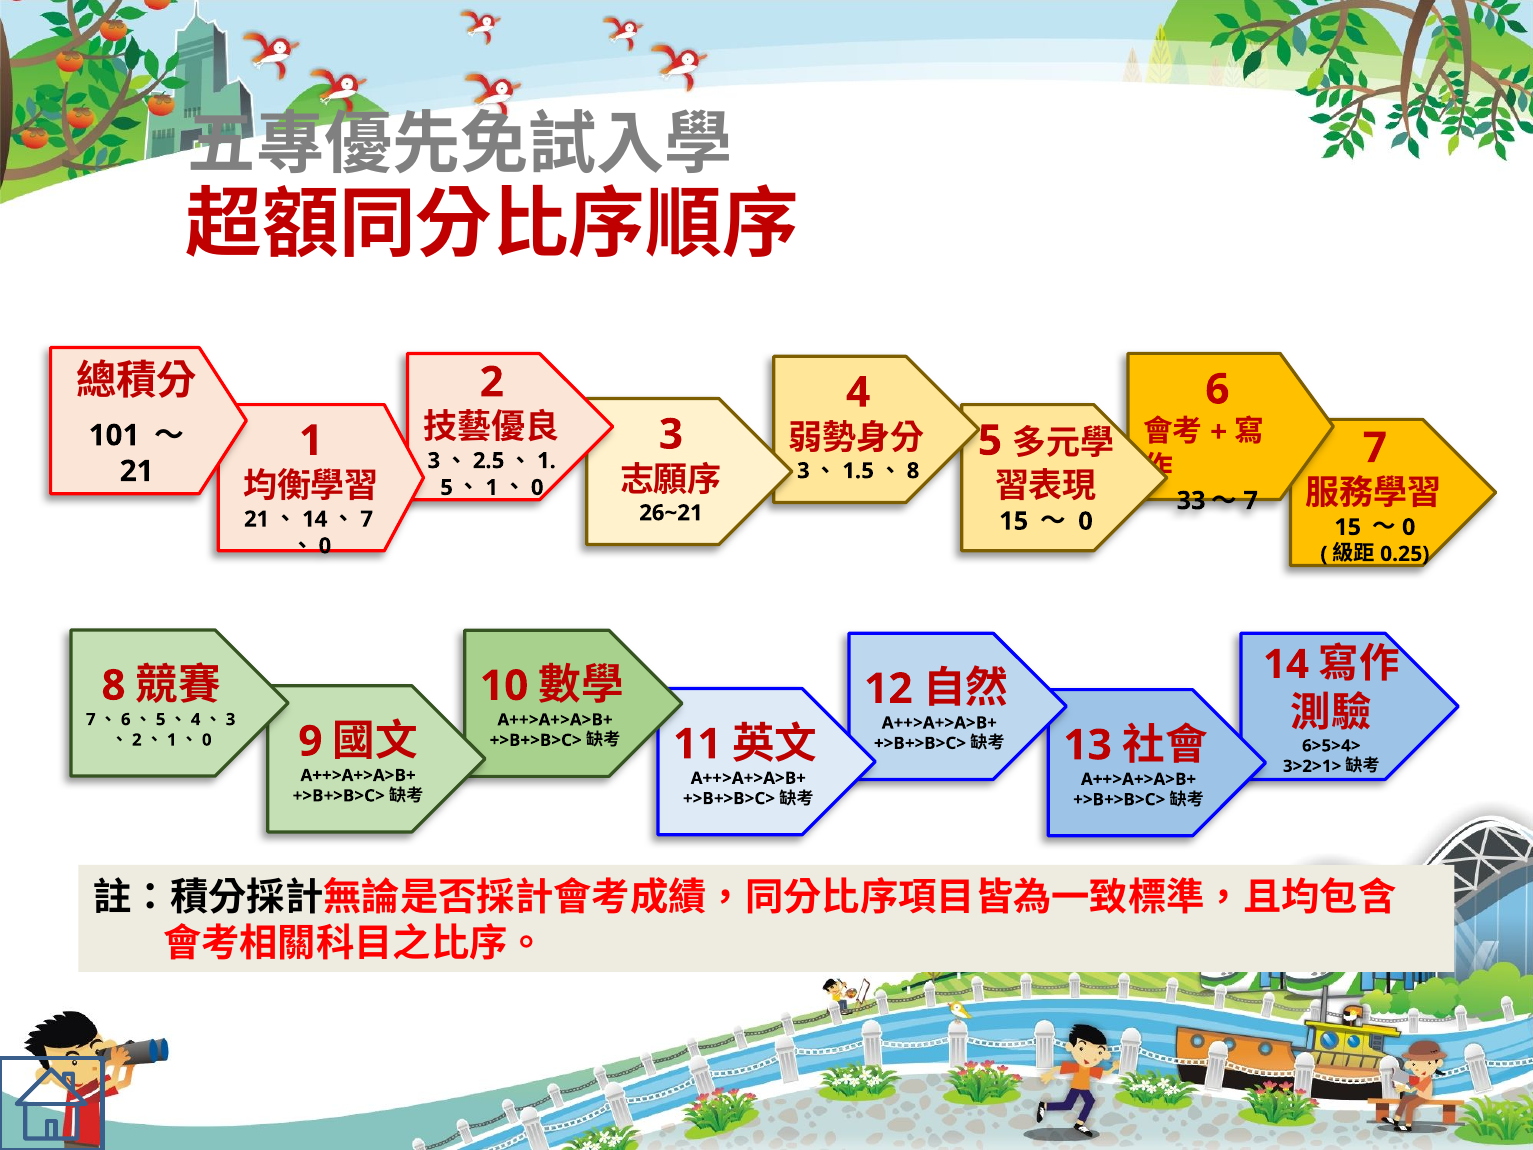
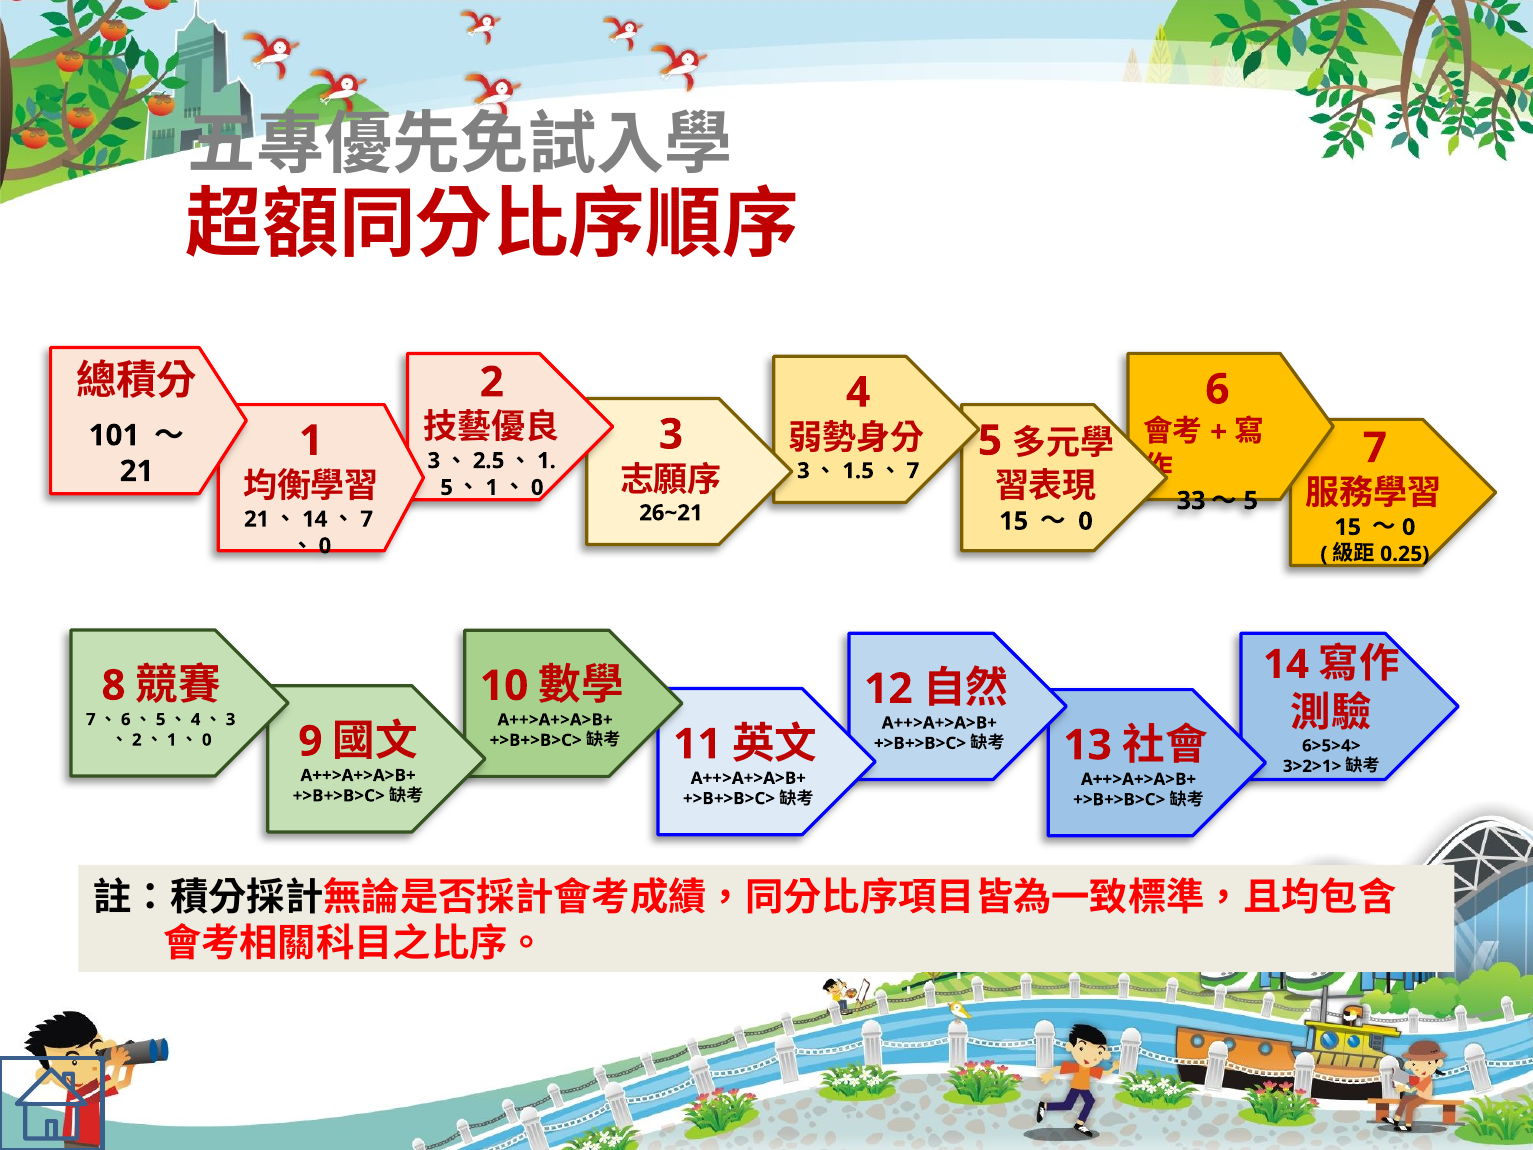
8 at (913, 471): 8 -> 7
7 at (1251, 501): 7 -> 5
